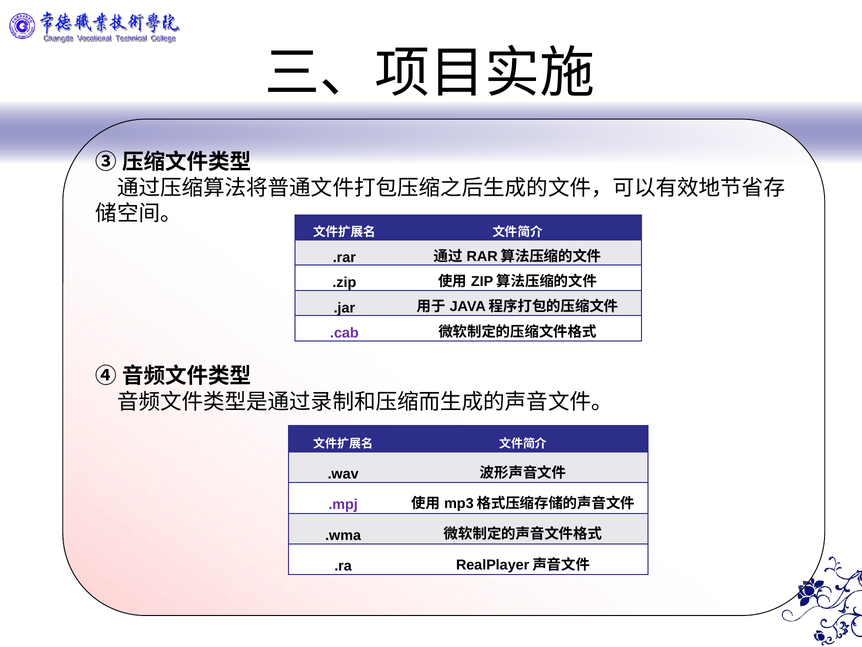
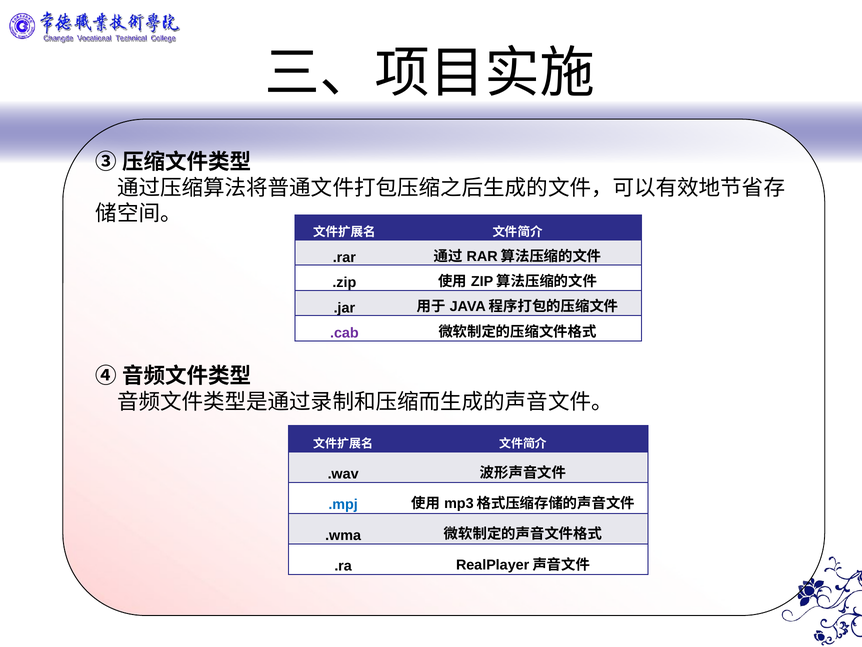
.mpj colour: purple -> blue
